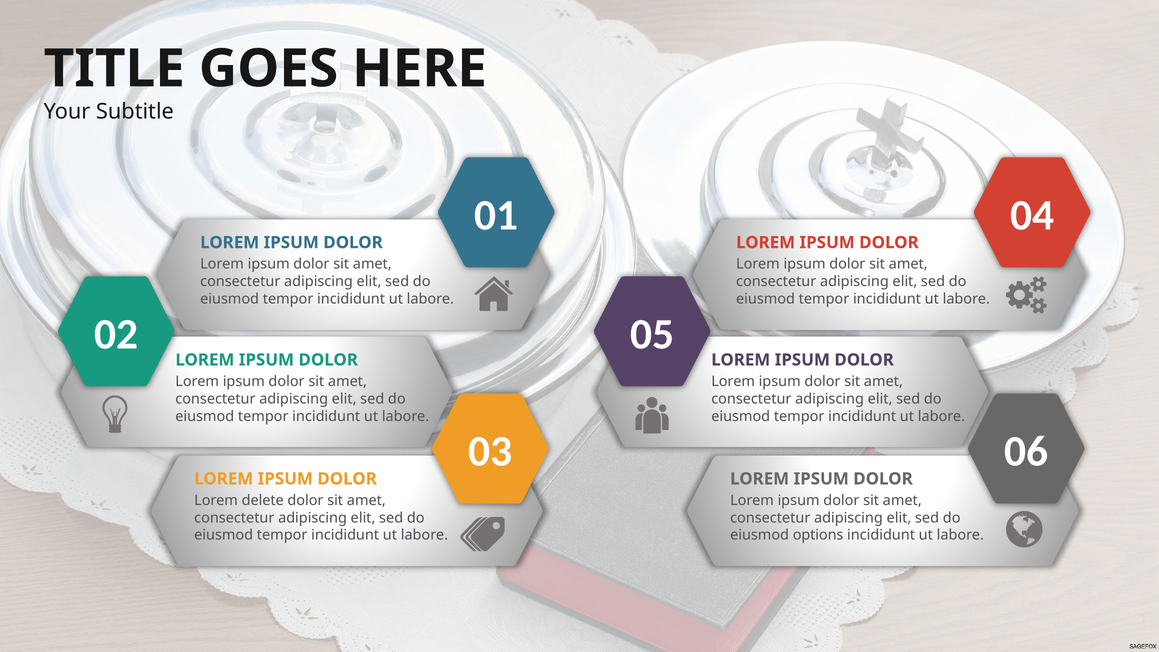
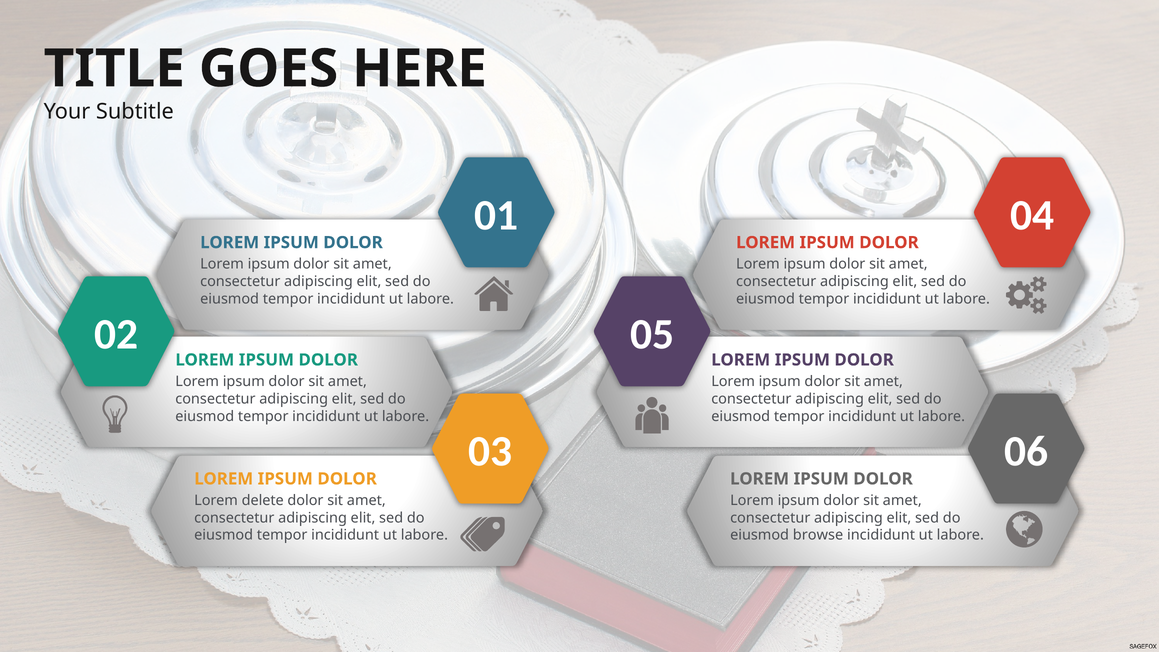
options: options -> browse
